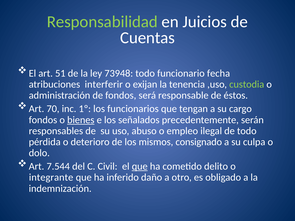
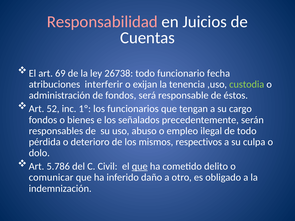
Responsabilidad colour: light green -> pink
51: 51 -> 69
73948: 73948 -> 26738
70: 70 -> 52
bienes underline: present -> none
consignado: consignado -> respectivos
7.544: 7.544 -> 5.786
integrante: integrante -> comunicar
